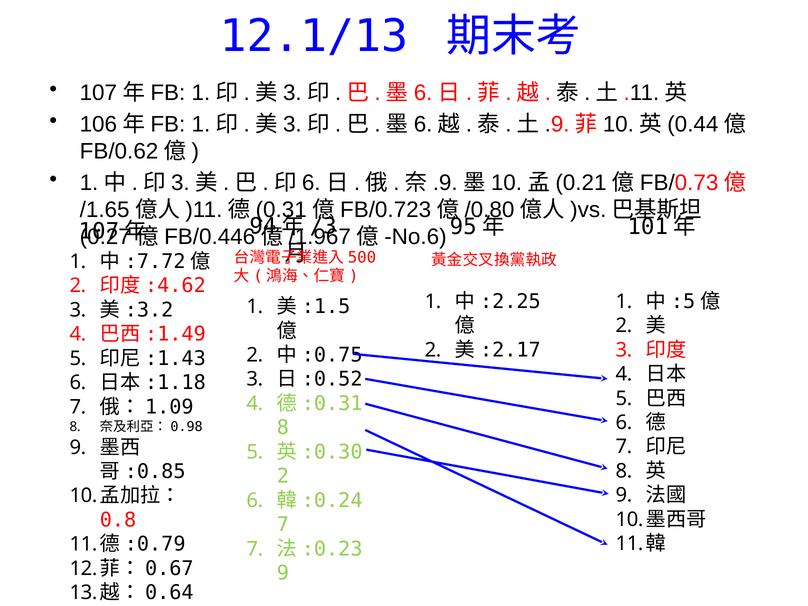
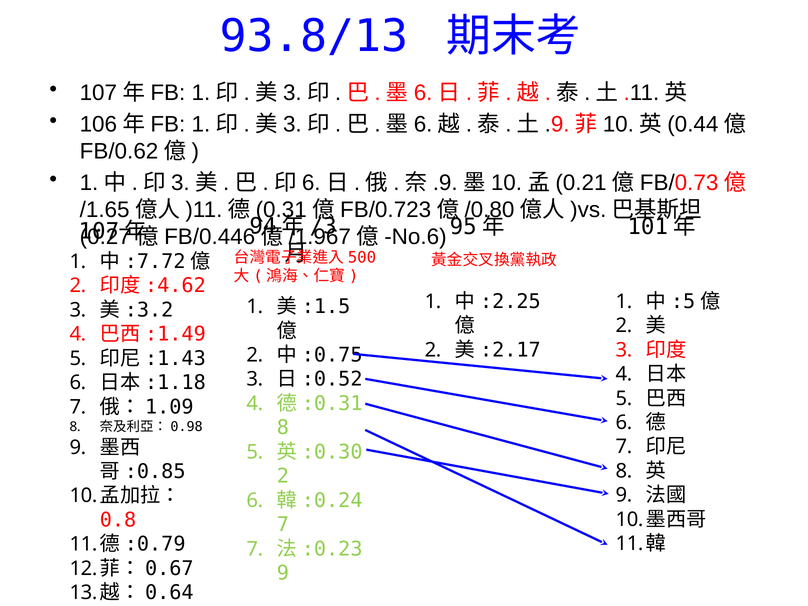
12.1/13: 12.1/13 -> 93.8/13
